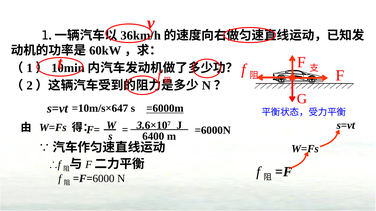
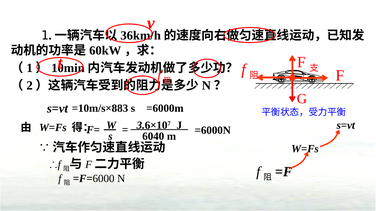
=10m/s×647: =10m/s×647 -> =10m/s×883
=6000m underline: present -> none
6400: 6400 -> 6040
